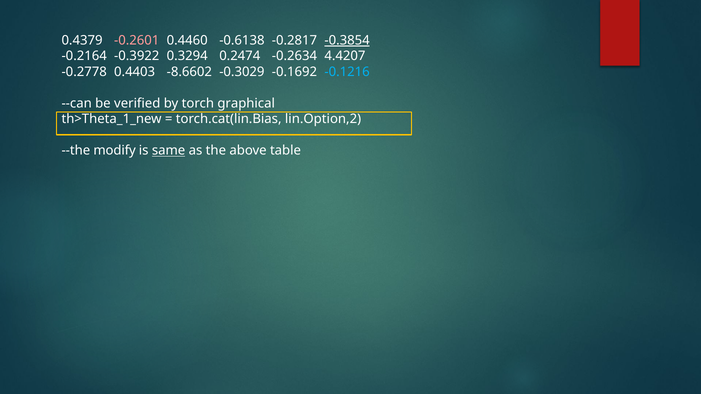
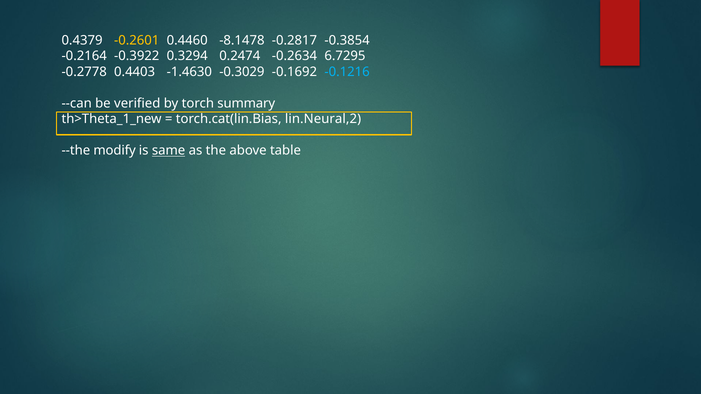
-0.2601 colour: pink -> yellow
-0.6138: -0.6138 -> -8.1478
-0.3854 underline: present -> none
4.4207: 4.4207 -> 6.7295
-8.6602: -8.6602 -> -1.4630
graphical: graphical -> summary
lin.Option,2: lin.Option,2 -> lin.Neural,2
